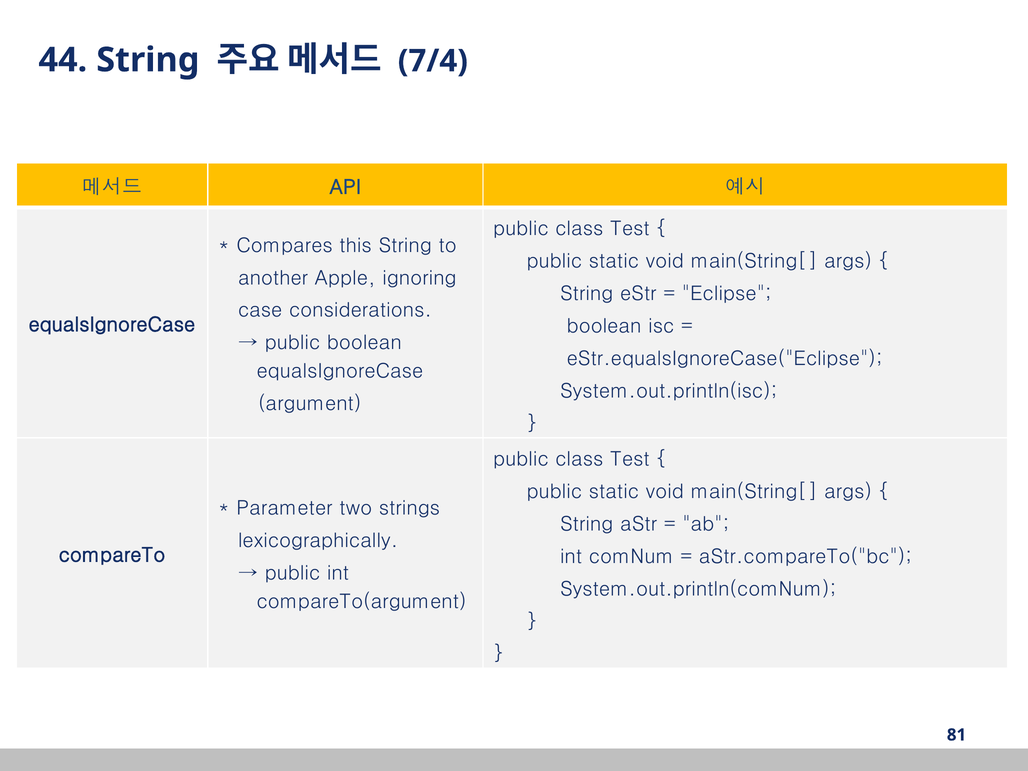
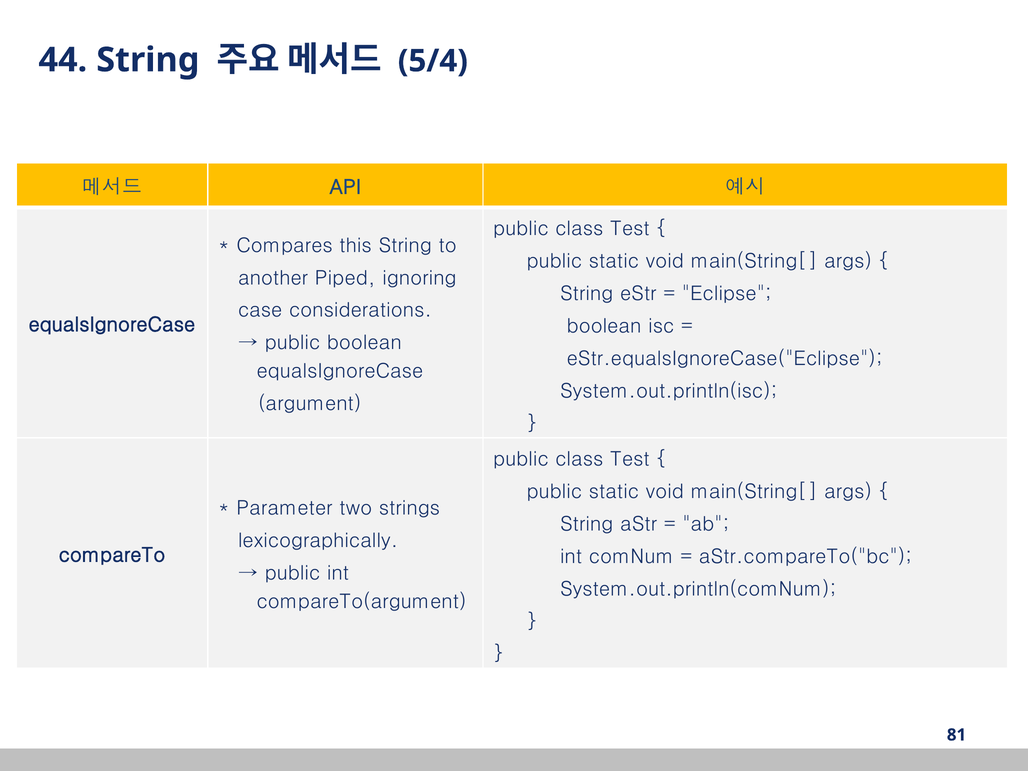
7/4: 7/4 -> 5/4
Apple: Apple -> Piped
